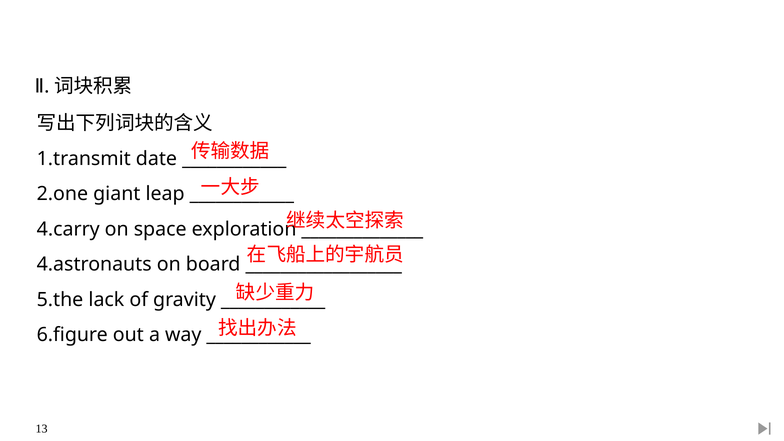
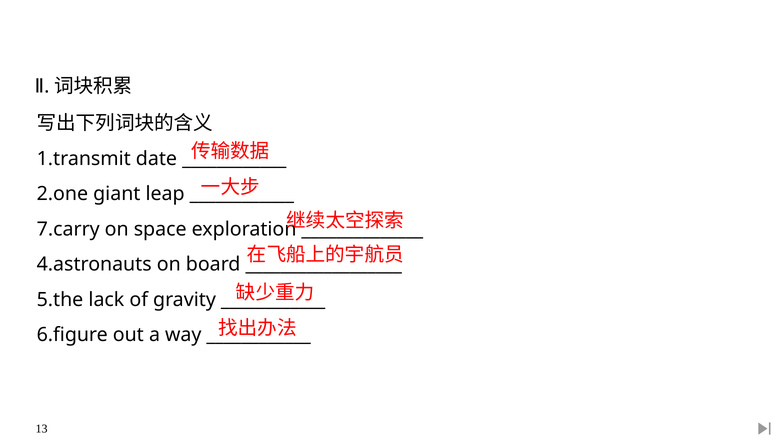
4.carry: 4.carry -> 7.carry
